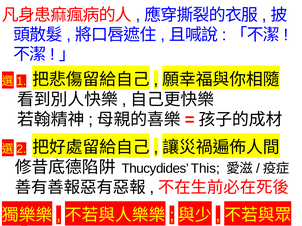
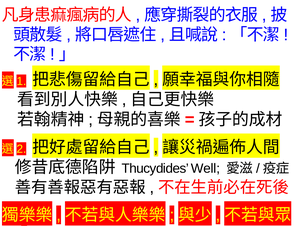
This: This -> Well
